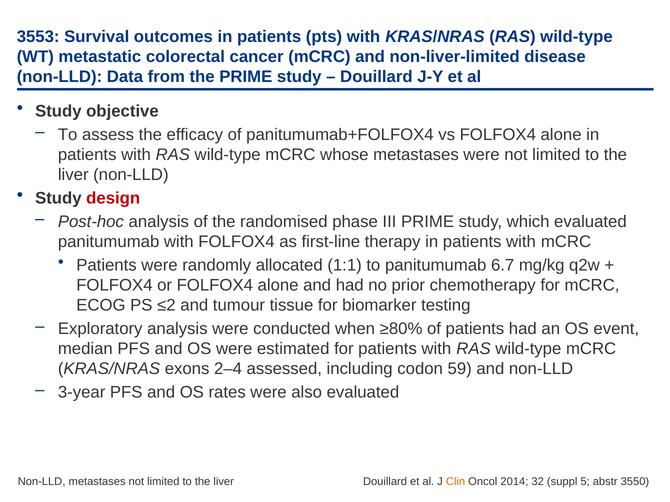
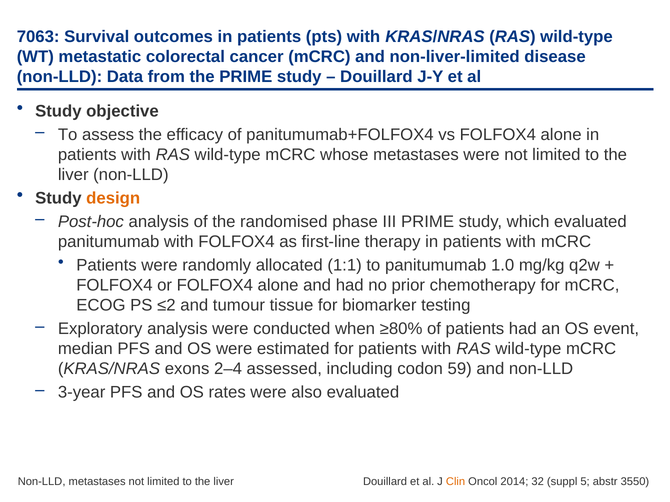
3553: 3553 -> 7063
design colour: red -> orange
6.7: 6.7 -> 1.0
